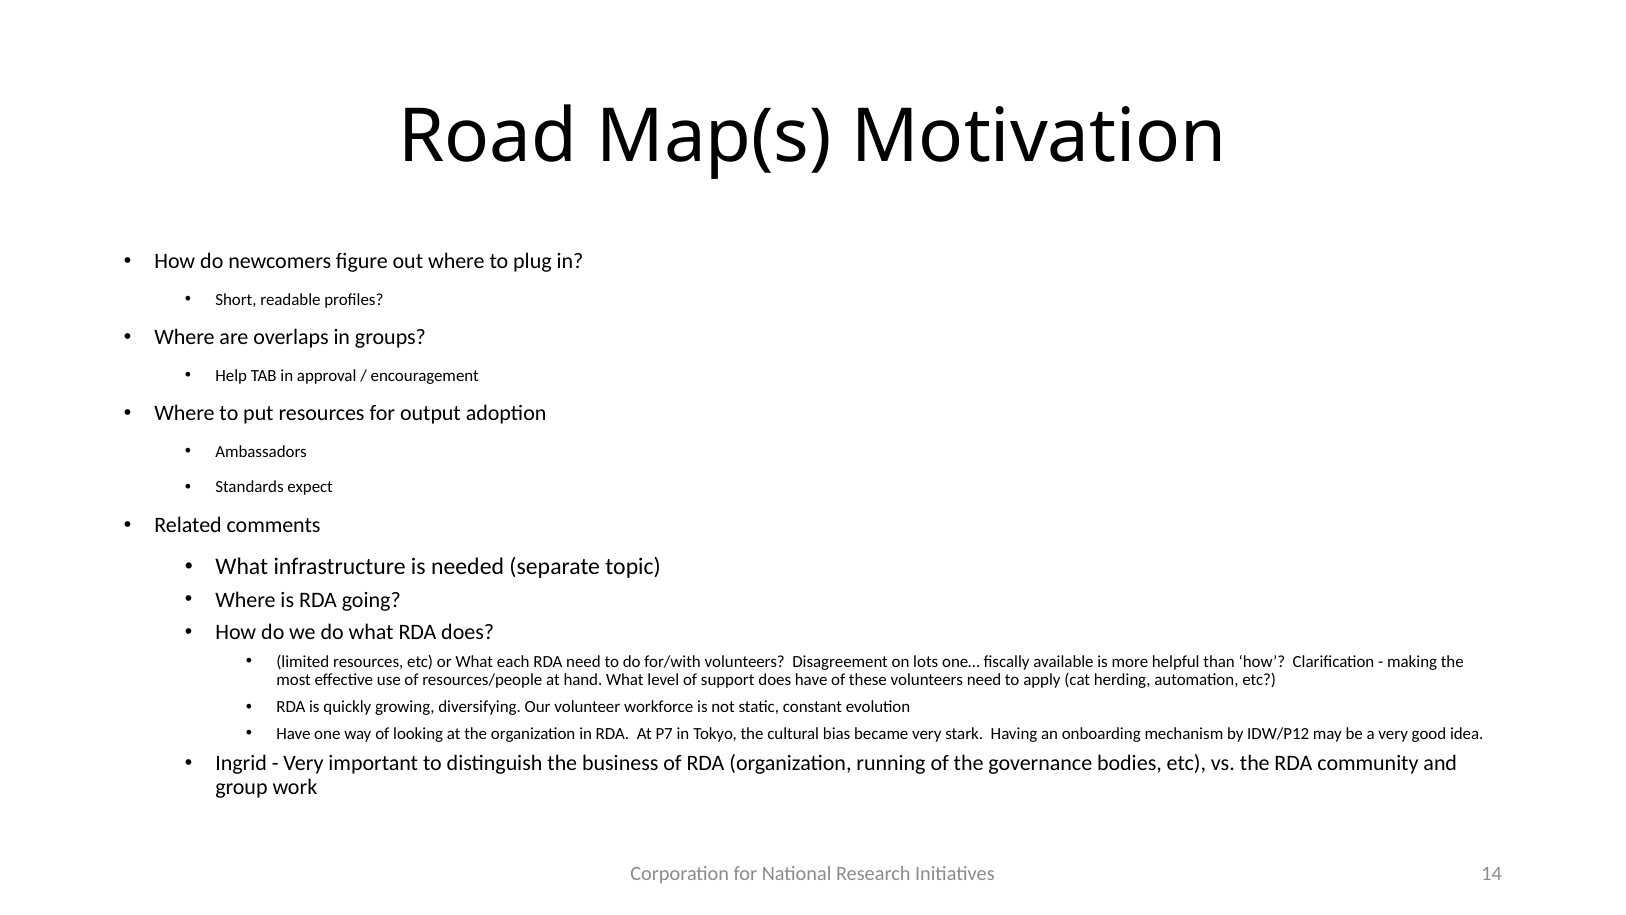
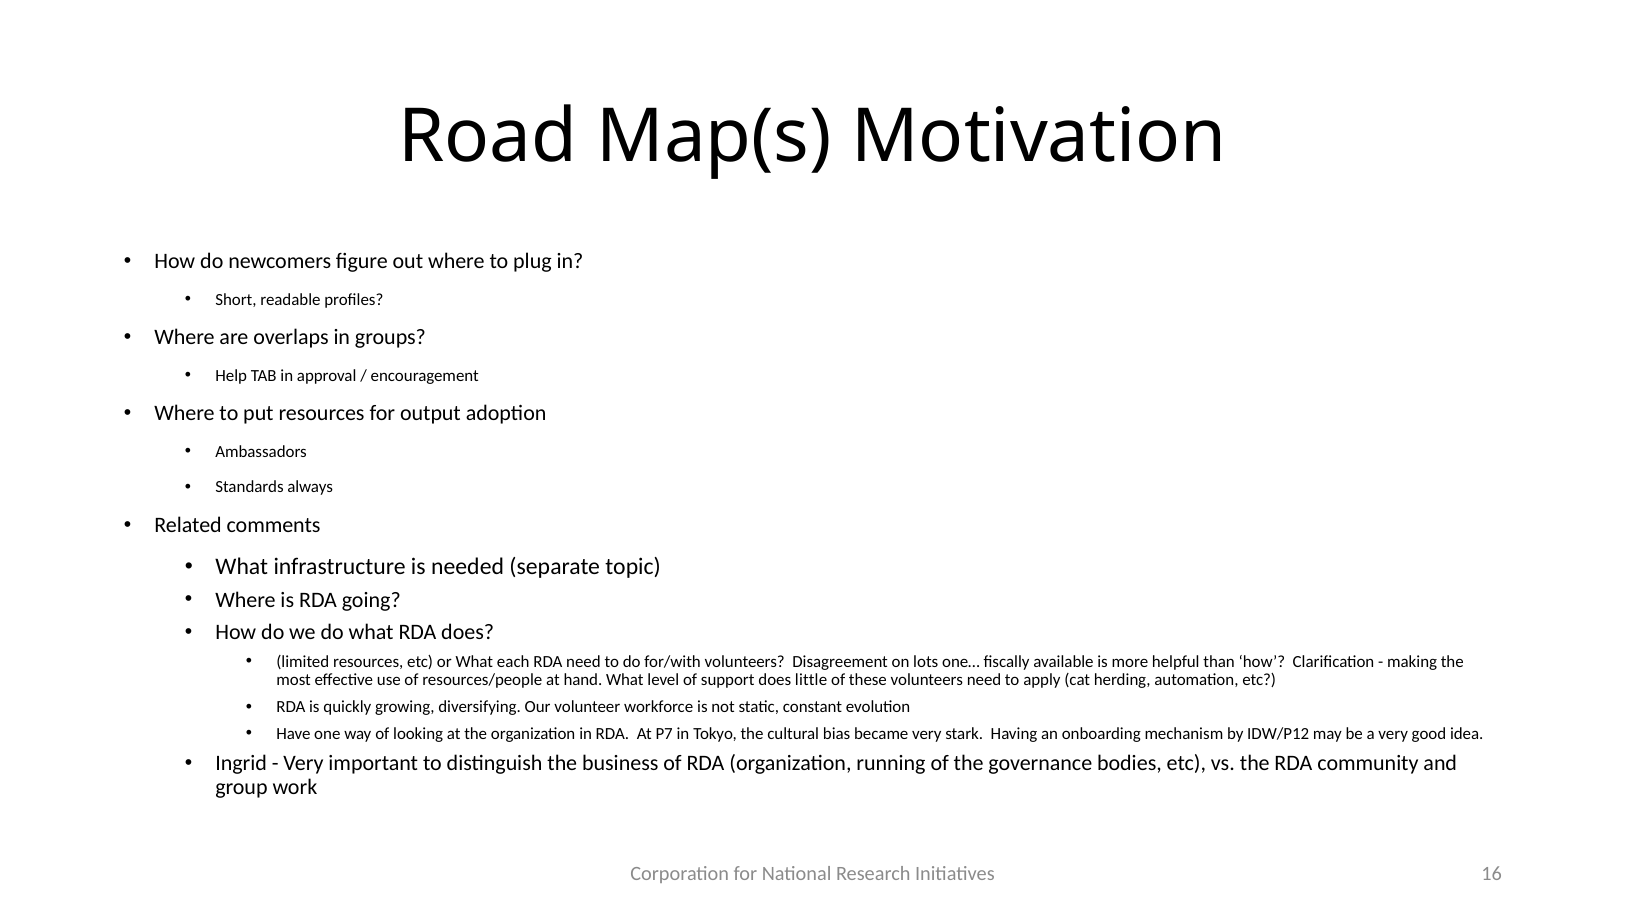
expect: expect -> always
does have: have -> little
14: 14 -> 16
